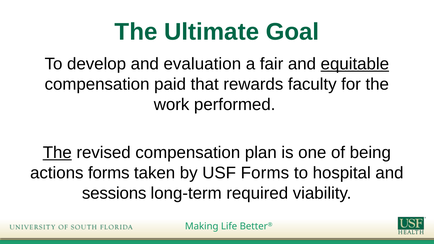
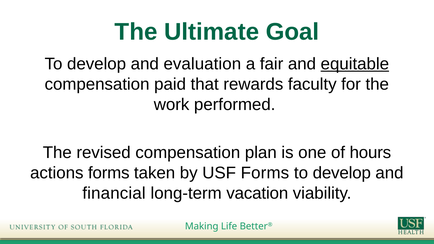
The at (57, 153) underline: present -> none
being: being -> hours
hospital at (342, 173): hospital -> develop
sessions: sessions -> financial
required: required -> vacation
